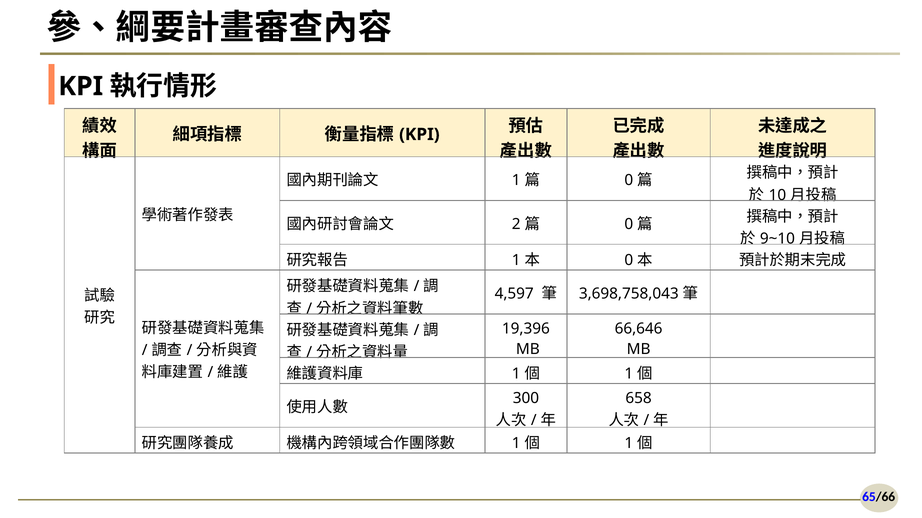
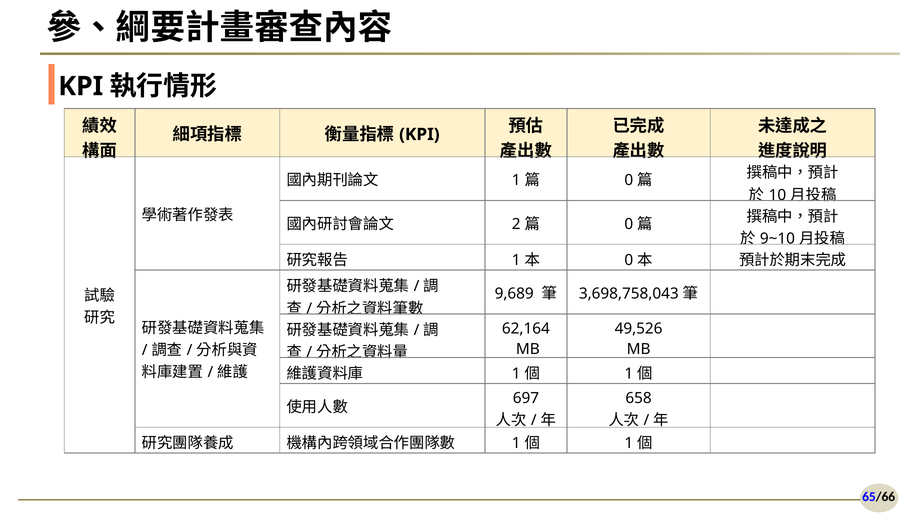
4,597: 4,597 -> 9,689
19,396: 19,396 -> 62,164
66,646: 66,646 -> 49,526
300: 300 -> 697
